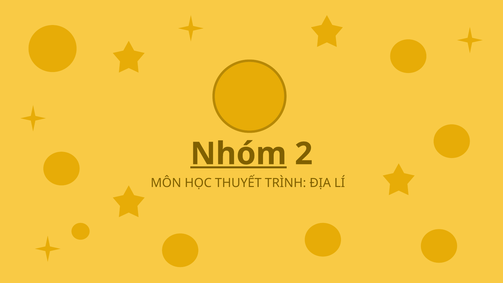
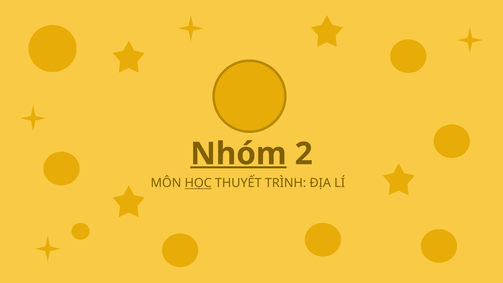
HỌC underline: none -> present
